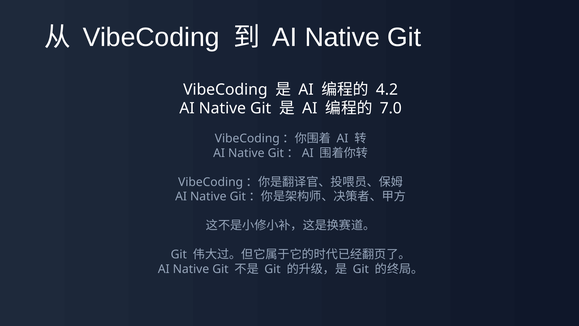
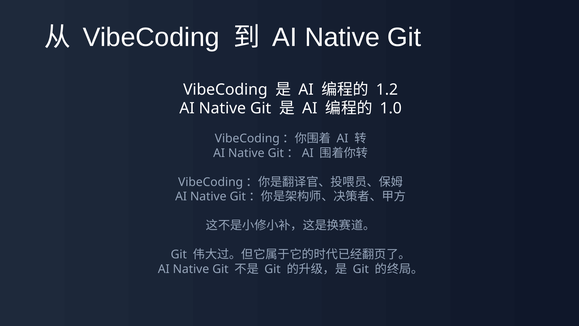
4.2: 4.2 -> 1.2
7.0: 7.0 -> 1.0
